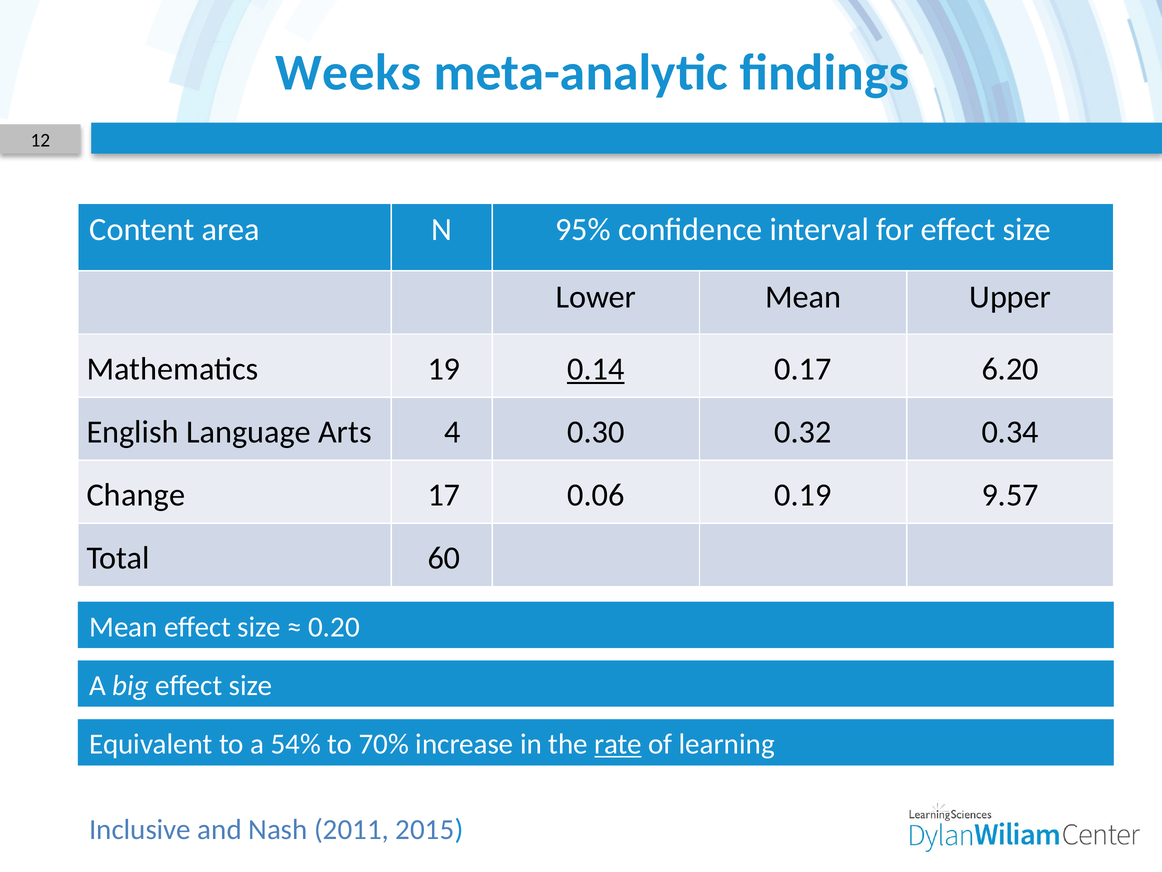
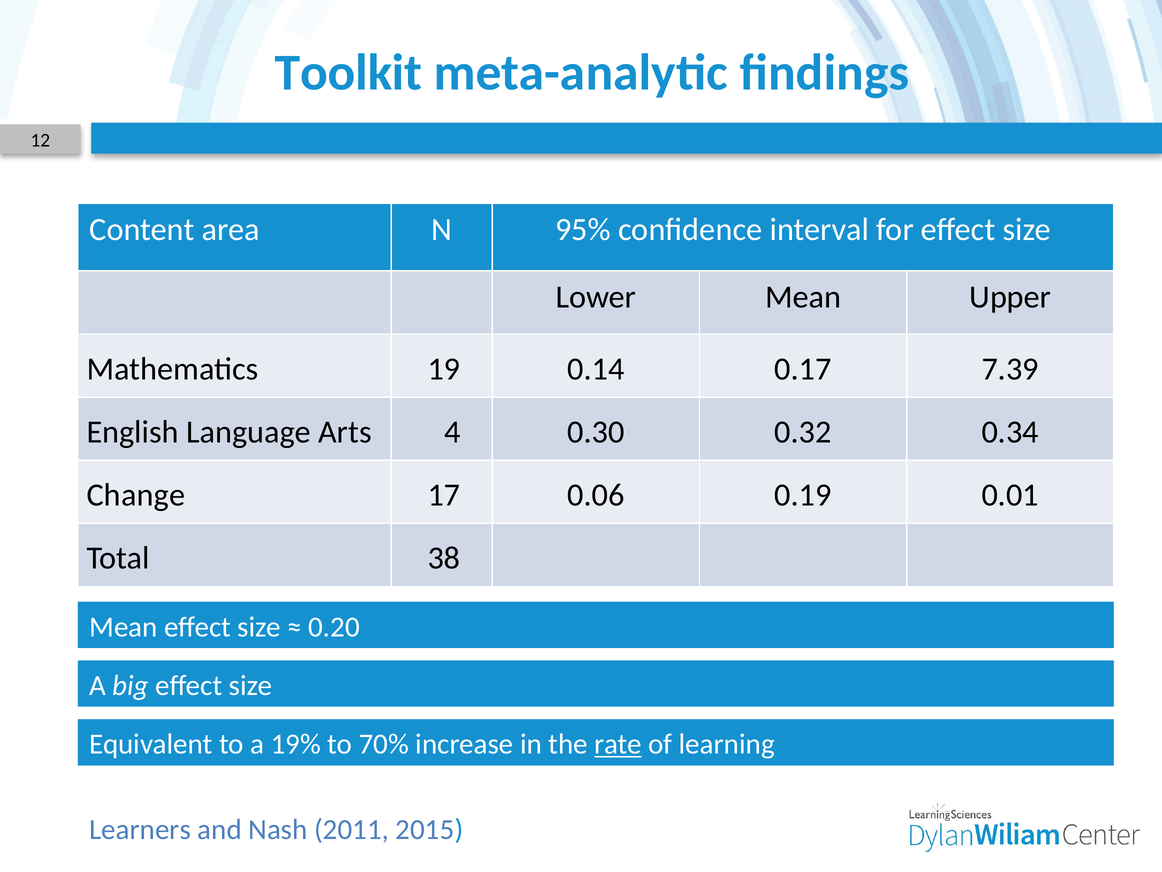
Weeks: Weeks -> Toolkit
0.14 underline: present -> none
6.20: 6.20 -> 7.39
9.57: 9.57 -> 0.01
60: 60 -> 38
54%: 54% -> 19%
Inclusive: Inclusive -> Learners
